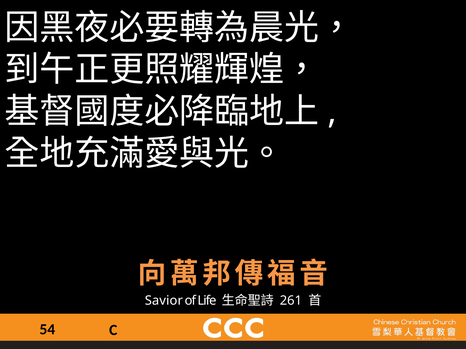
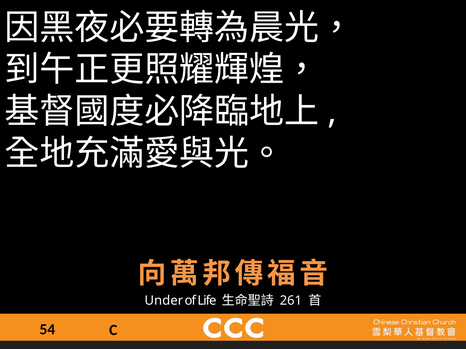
Savior: Savior -> Under
